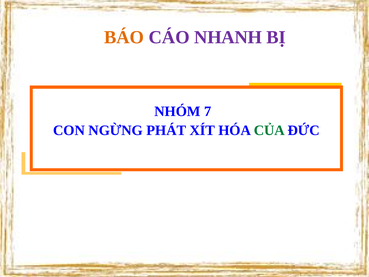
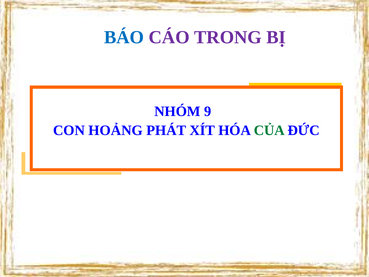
BÁO colour: orange -> blue
NHANH: NHANH -> TRONG
7: 7 -> 9
NGỪNG: NGỪNG -> HOẢNG
